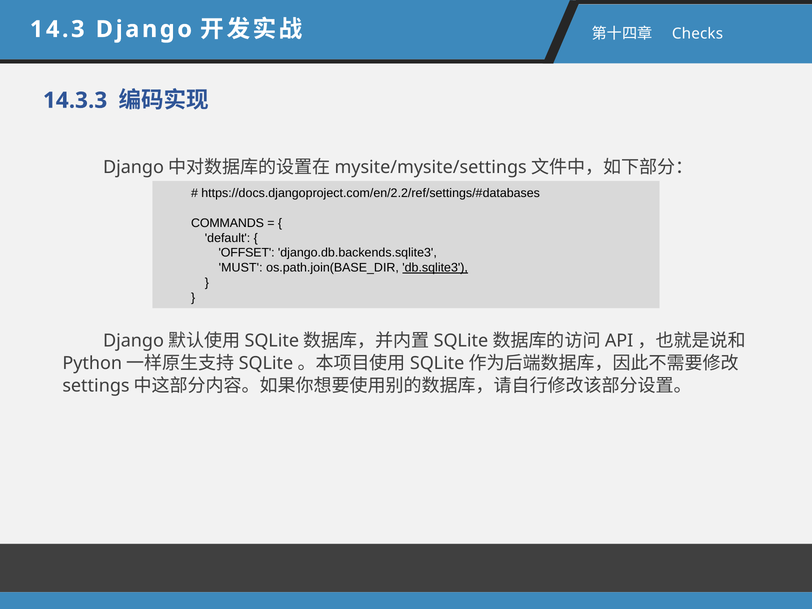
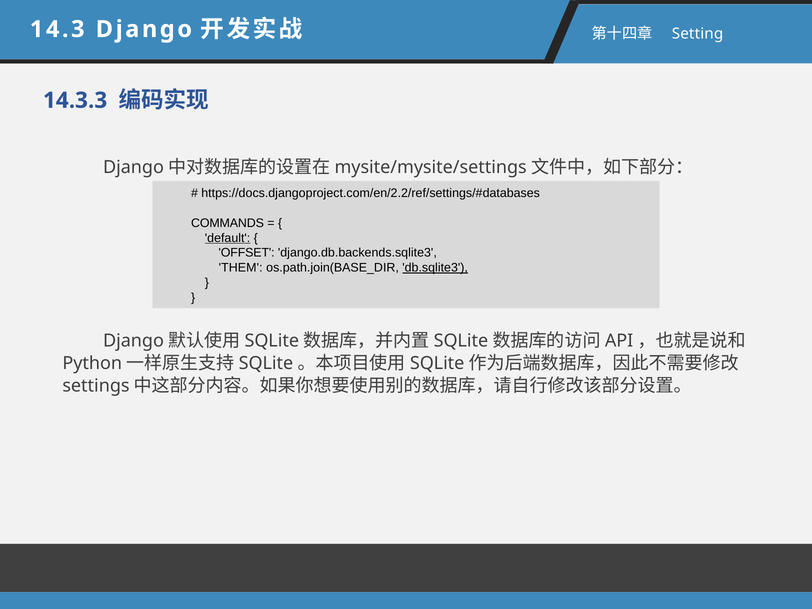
Checks: Checks -> Setting
default underline: none -> present
MUST: MUST -> THEM
